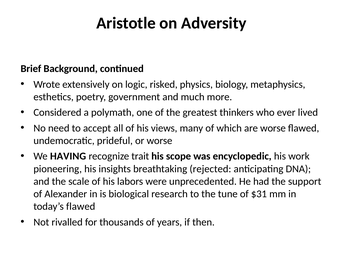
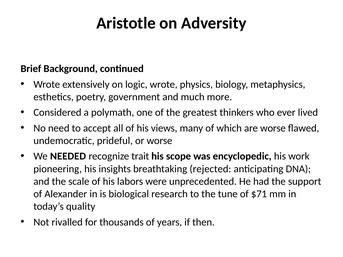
logic risked: risked -> wrote
HAVING: HAVING -> NEEDED
$31: $31 -> $71
today’s flawed: flawed -> quality
